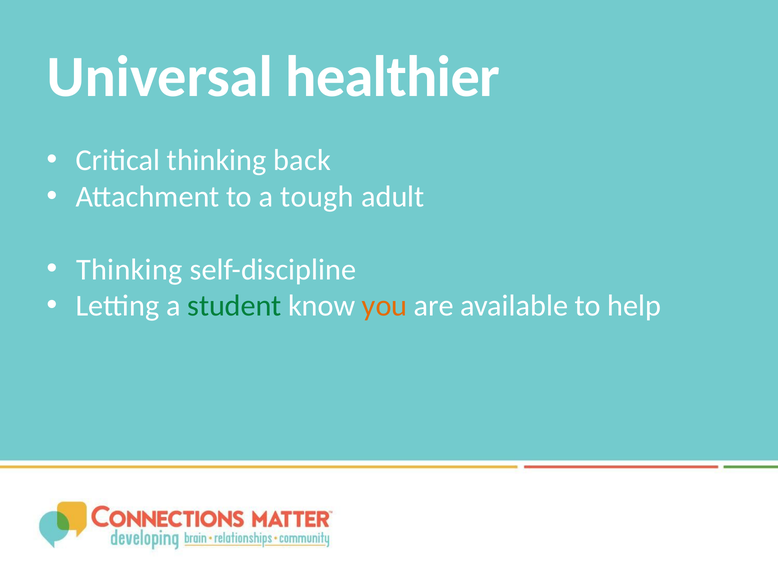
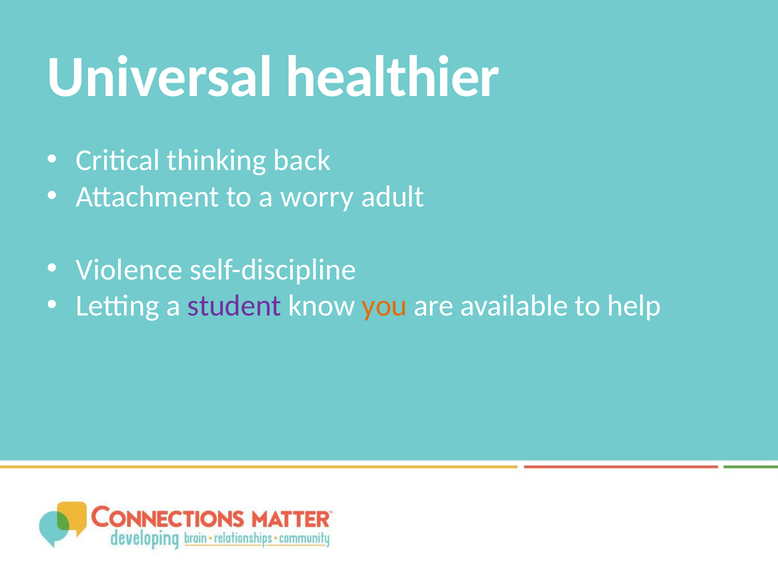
tough: tough -> worry
Thinking at (129, 269): Thinking -> Violence
student colour: green -> purple
